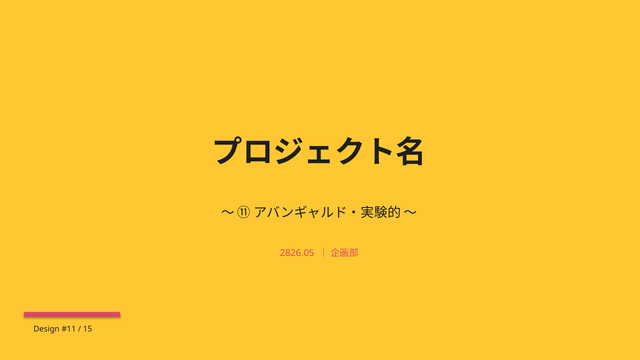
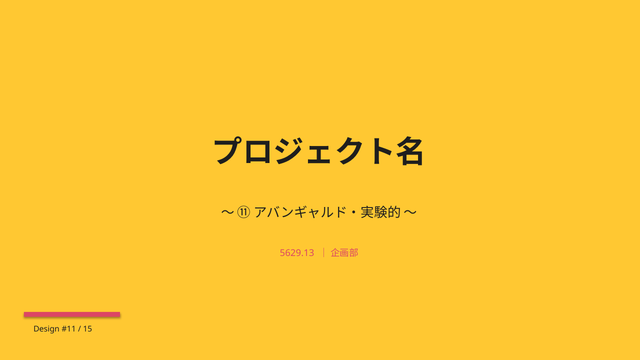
2826.05: 2826.05 -> 5629.13
